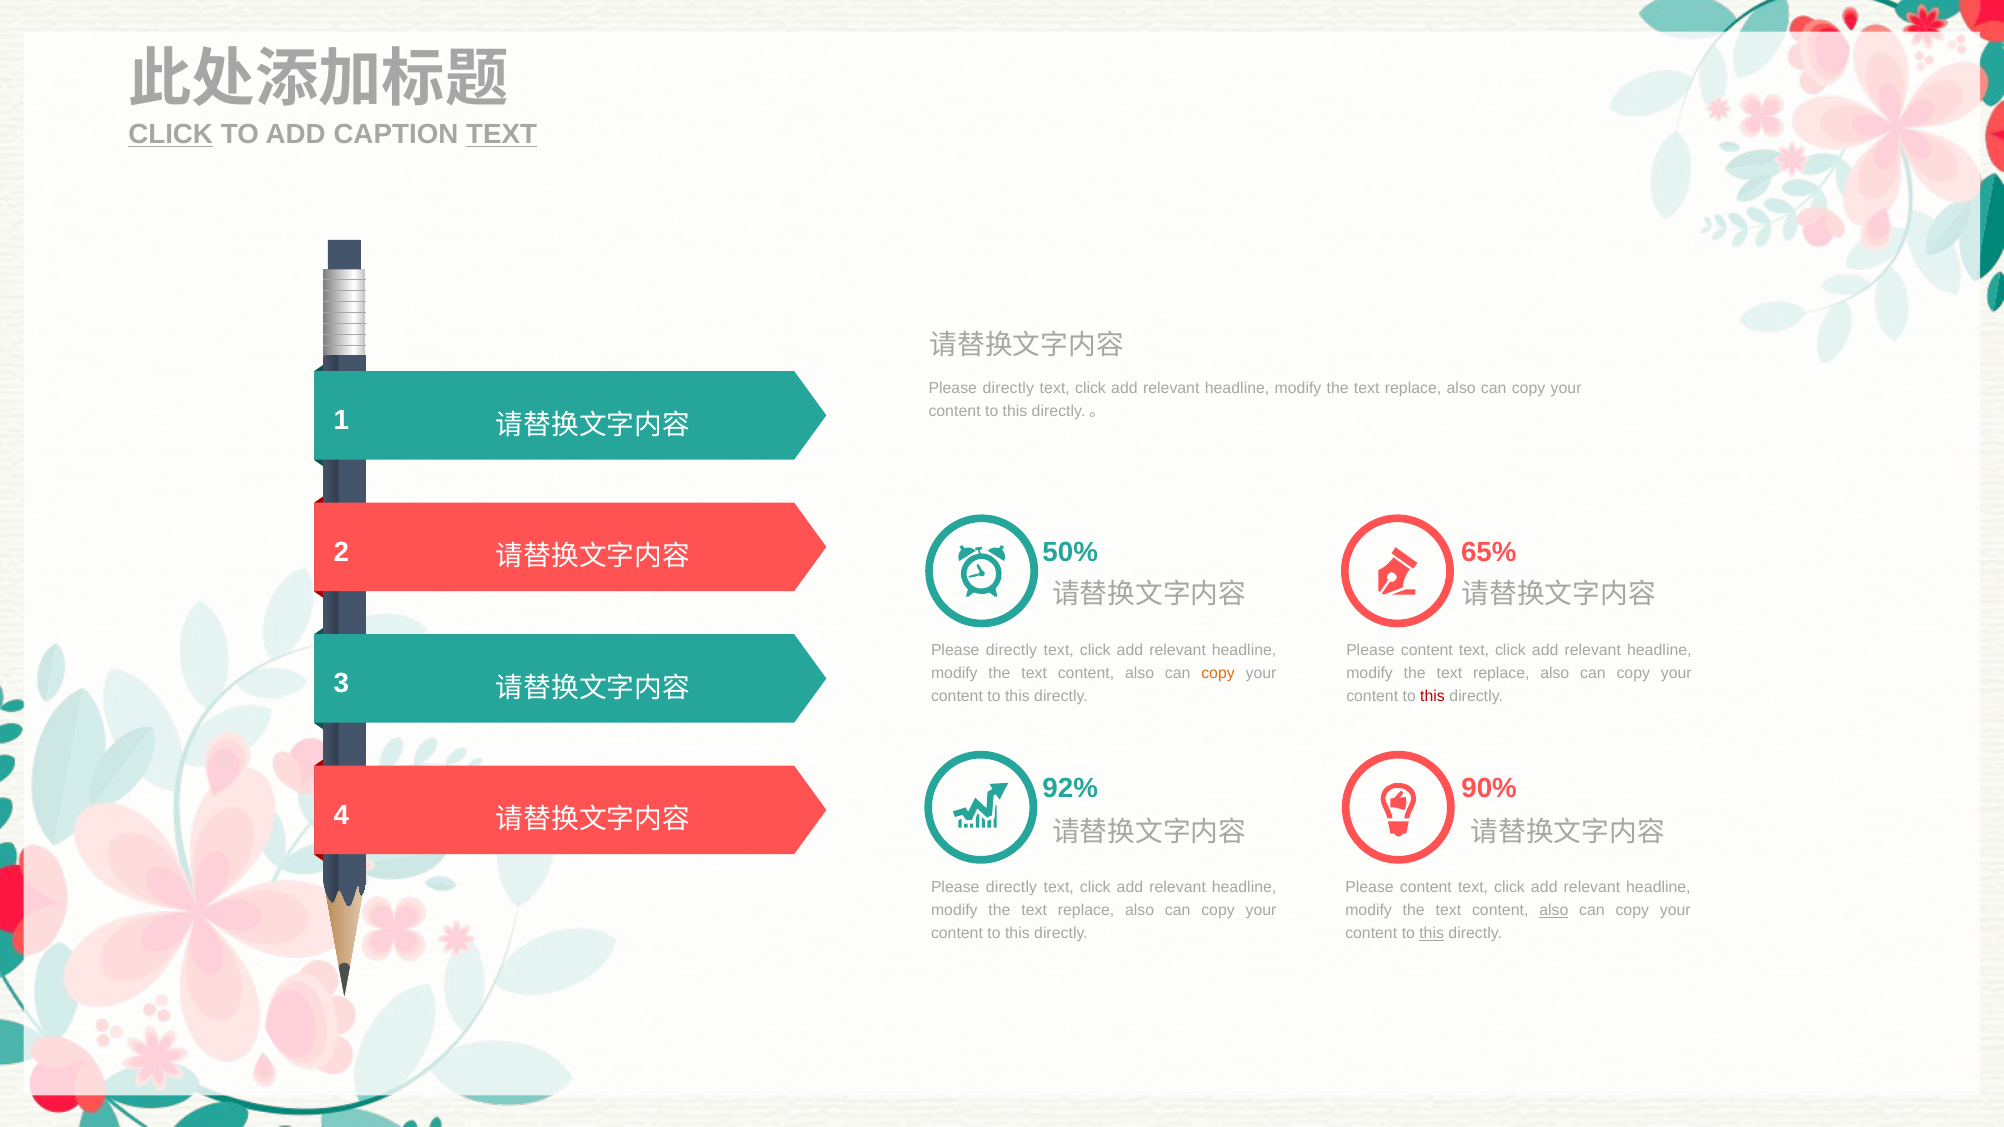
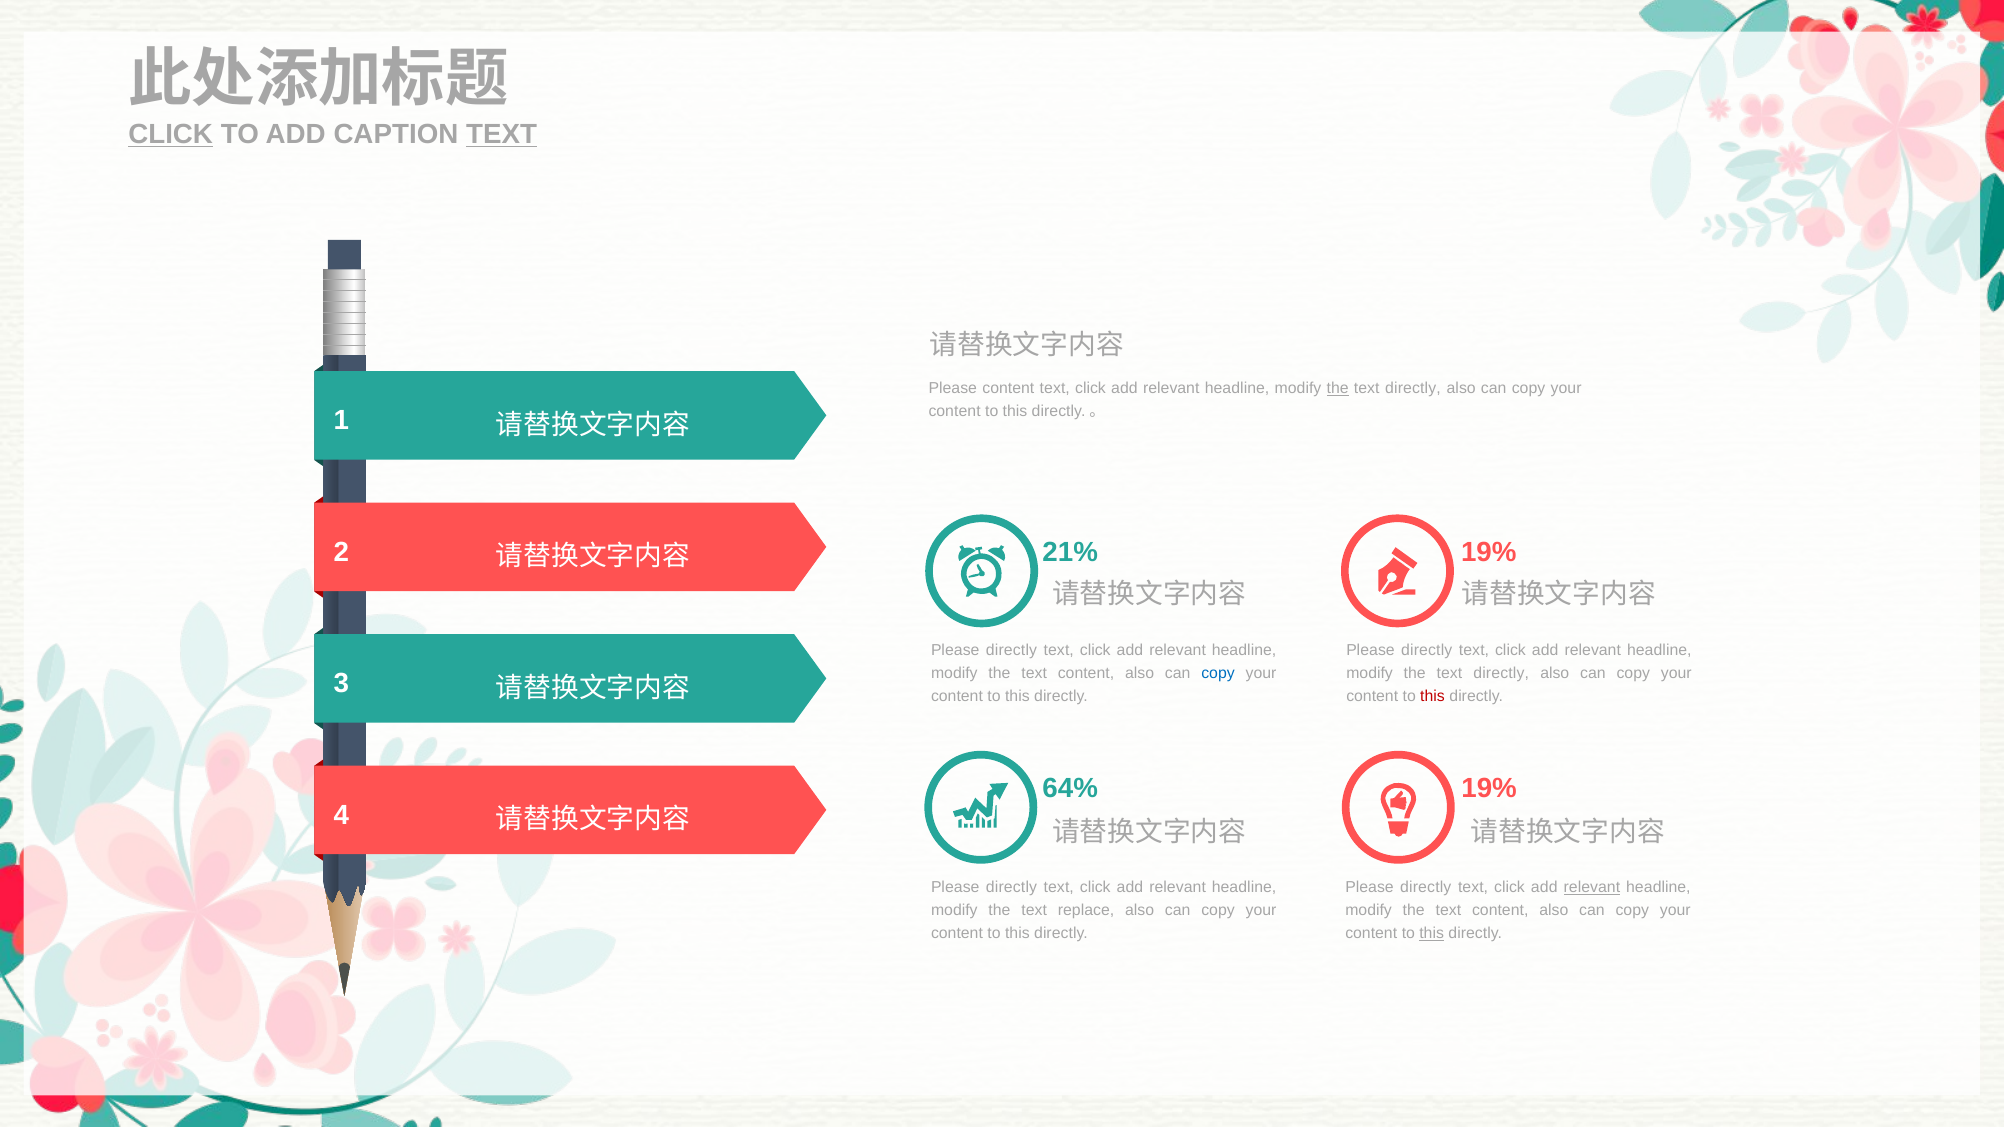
directly at (1008, 388): directly -> content
the at (1338, 388) underline: none -> present
replace at (1413, 388): replace -> directly
50%: 50% -> 21%
65% at (1489, 553): 65% -> 19%
content at (1427, 650): content -> directly
copy at (1218, 673) colour: orange -> blue
replace at (1501, 673): replace -> directly
92%: 92% -> 64%
90% at (1489, 788): 90% -> 19%
content at (1426, 888): content -> directly
relevant at (1592, 888) underline: none -> present
also at (1554, 911) underline: present -> none
